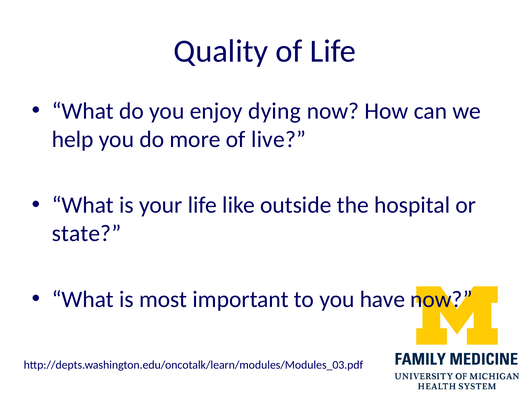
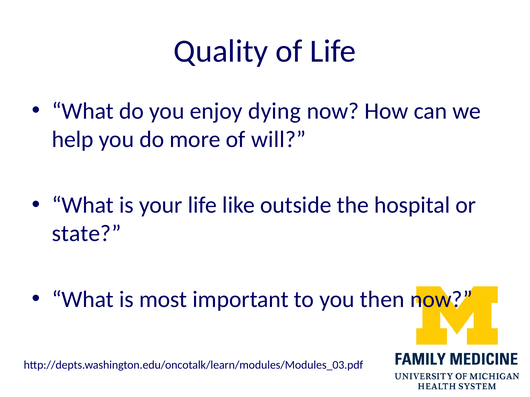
live: live -> will
have: have -> then
